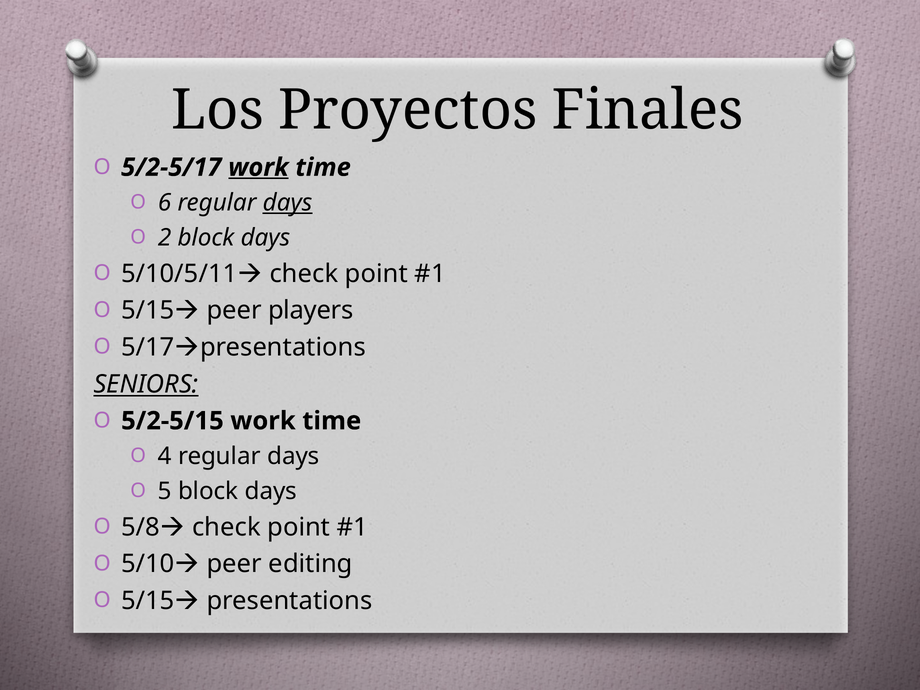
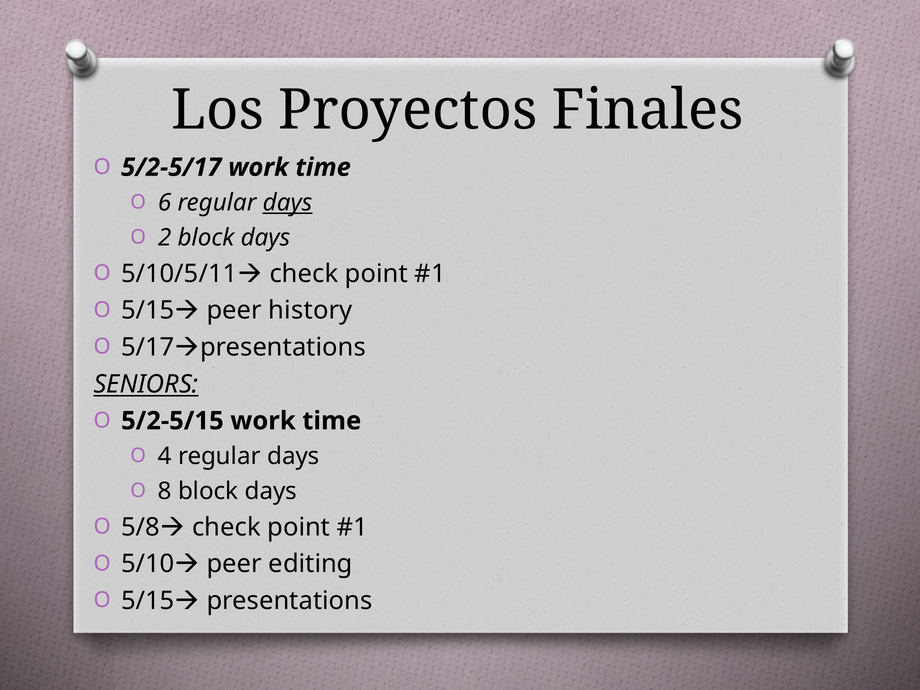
work at (258, 167) underline: present -> none
players: players -> history
5: 5 -> 8
